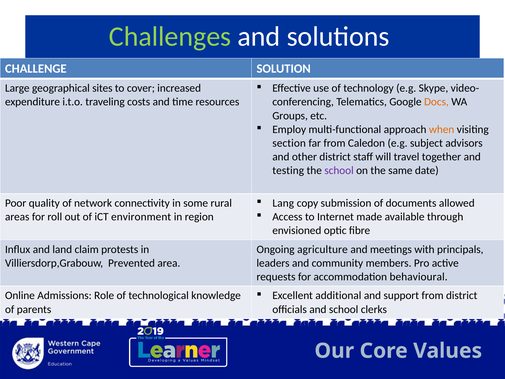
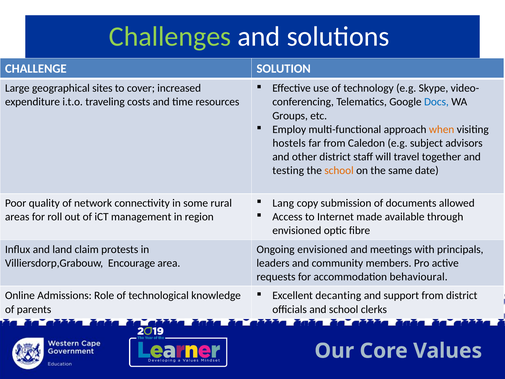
Docs colour: orange -> blue
section: section -> hostels
school at (339, 170) colour: purple -> orange
environment: environment -> management
Ongoing agriculture: agriculture -> envisioned
Prevented: Prevented -> Encourage
additional: additional -> decanting
